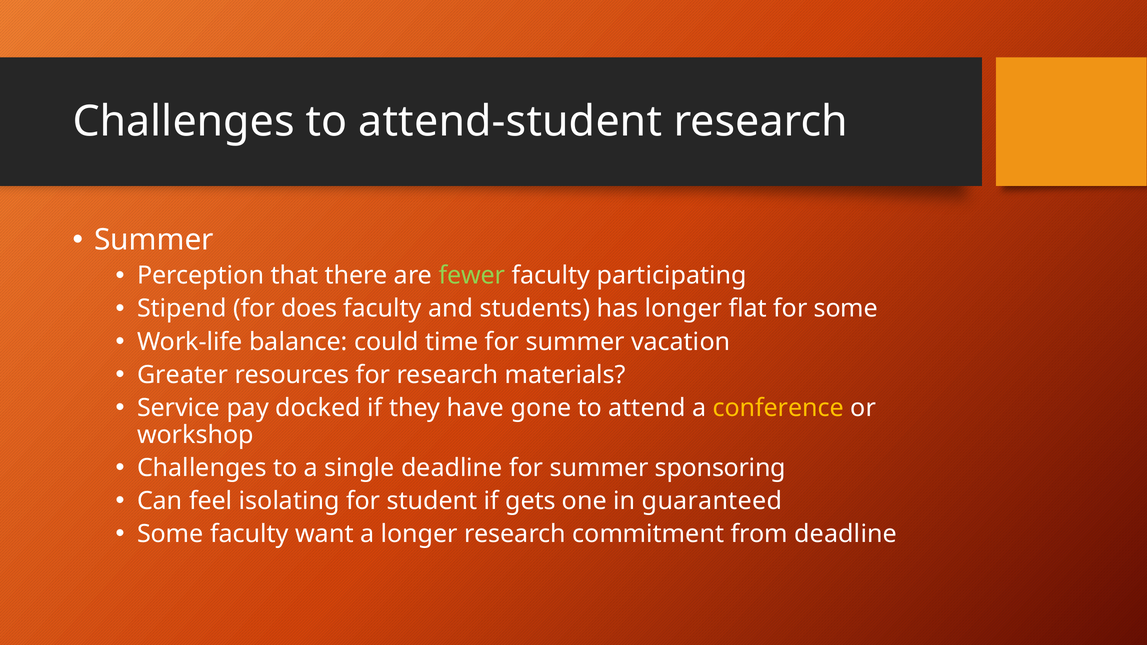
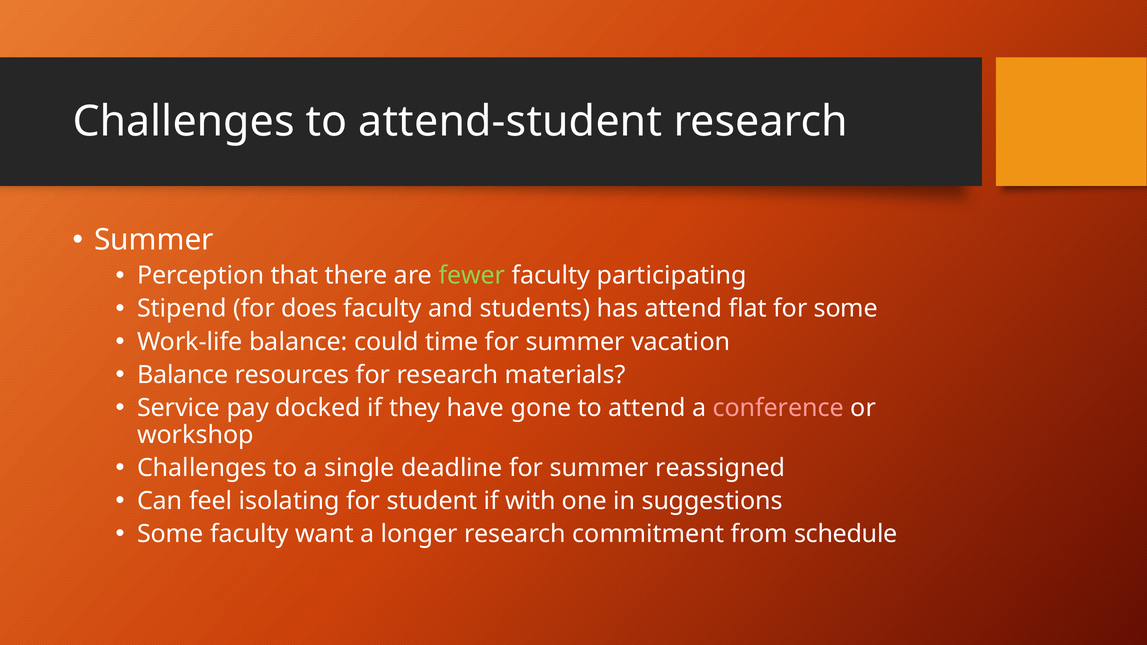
has longer: longer -> attend
Greater at (183, 375): Greater -> Balance
conference colour: yellow -> pink
sponsoring: sponsoring -> reassigned
gets: gets -> with
guaranteed: guaranteed -> suggestions
from deadline: deadline -> schedule
